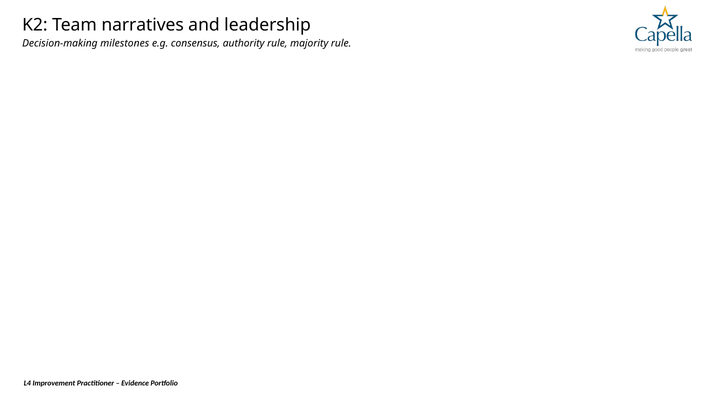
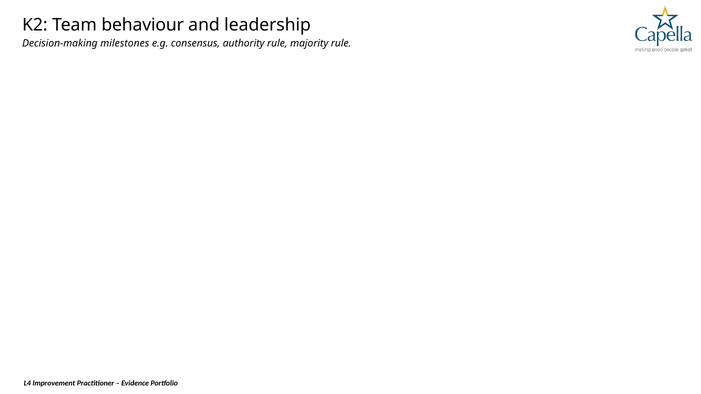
narratives: narratives -> behaviour
